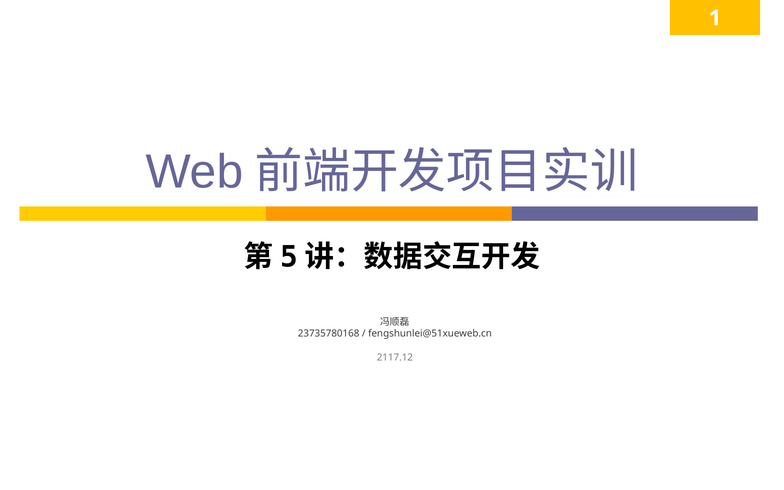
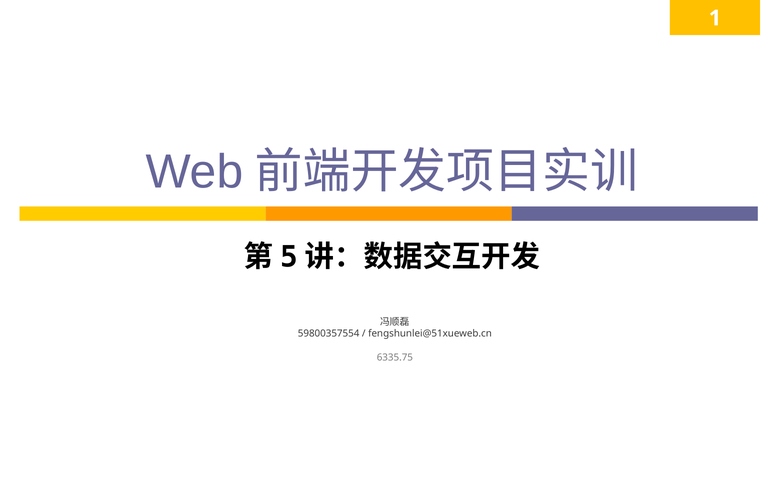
23735780168: 23735780168 -> 59800357554
2117.12: 2117.12 -> 6335.75
